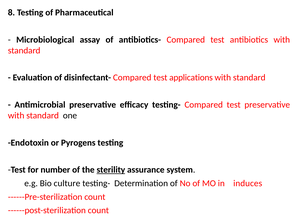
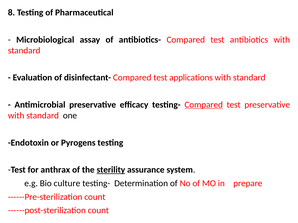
Compared at (204, 105) underline: none -> present
number: number -> anthrax
induces: induces -> prepare
